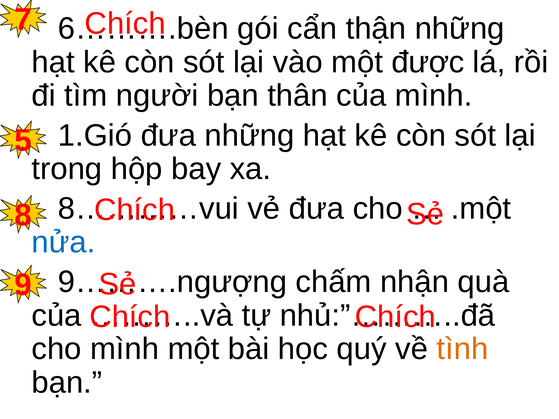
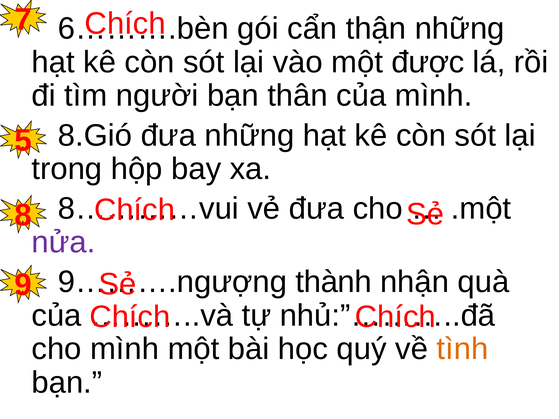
1.Gió: 1.Gió -> 8.Gió
nửa colour: blue -> purple
chấm: chấm -> thành
